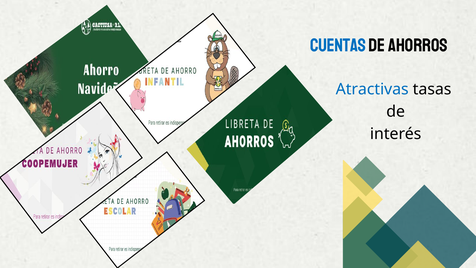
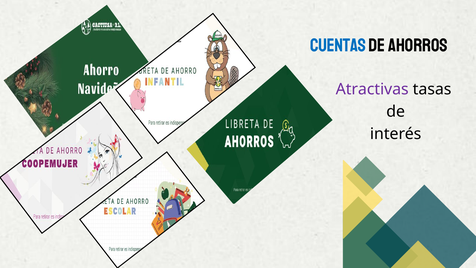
Atractivas colour: blue -> purple
